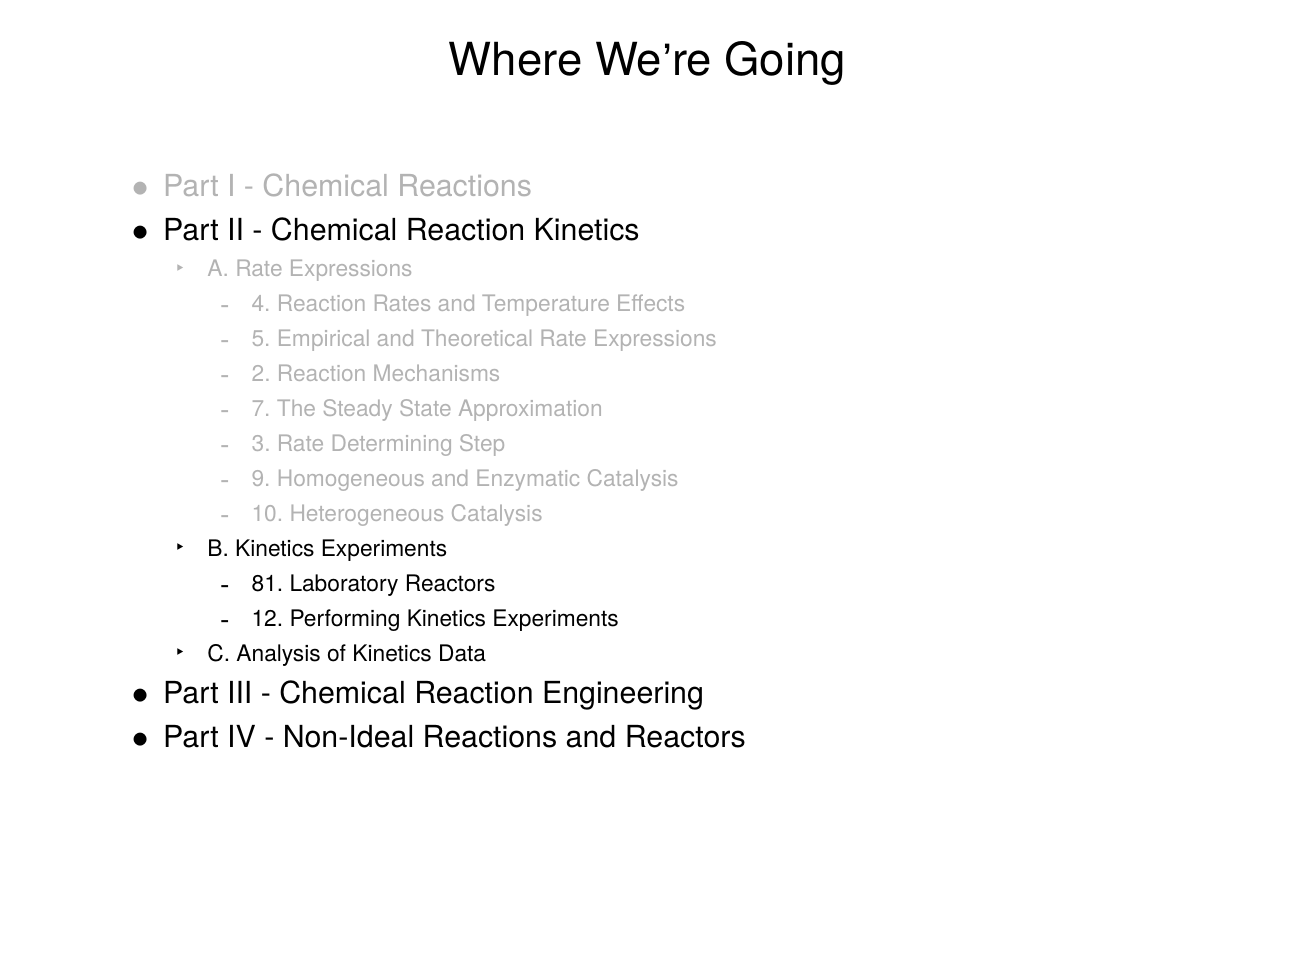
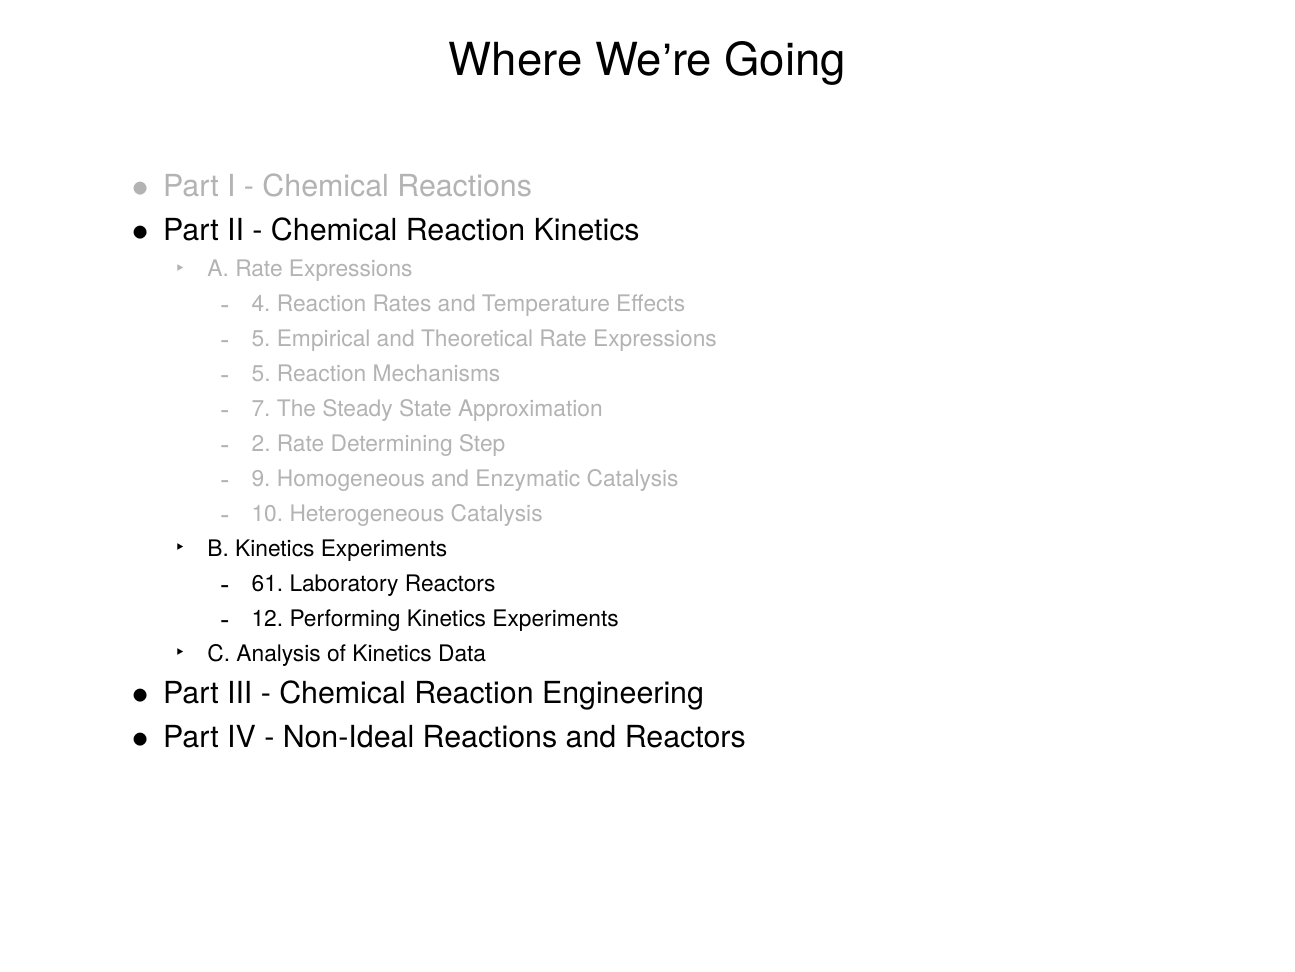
2 at (261, 374): 2 -> 5
3: 3 -> 2
81: 81 -> 61
